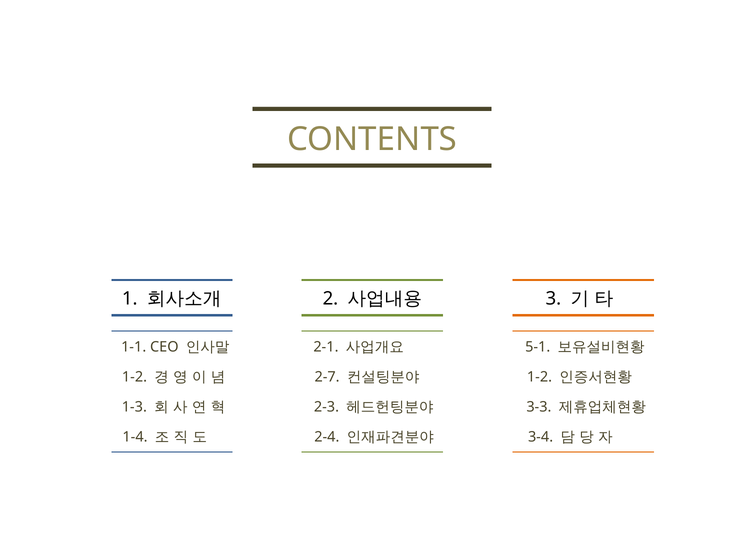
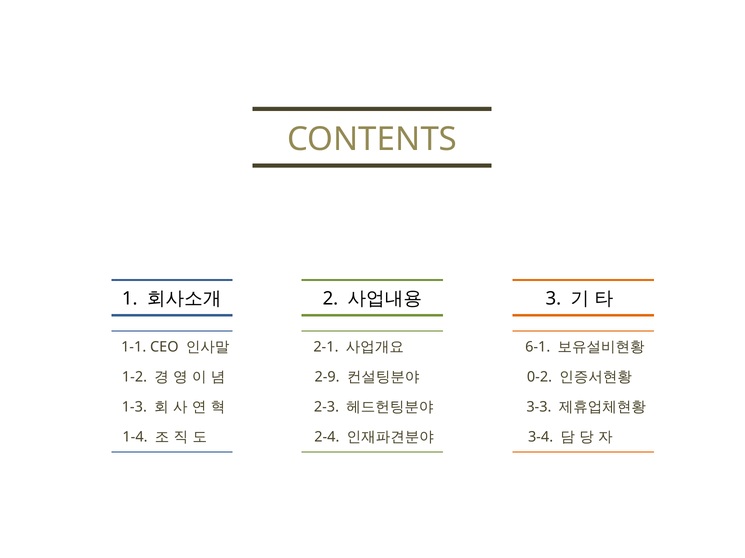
5-1: 5-1 -> 6-1
2-7: 2-7 -> 2-9
1-2 at (540, 378): 1-2 -> 0-2
